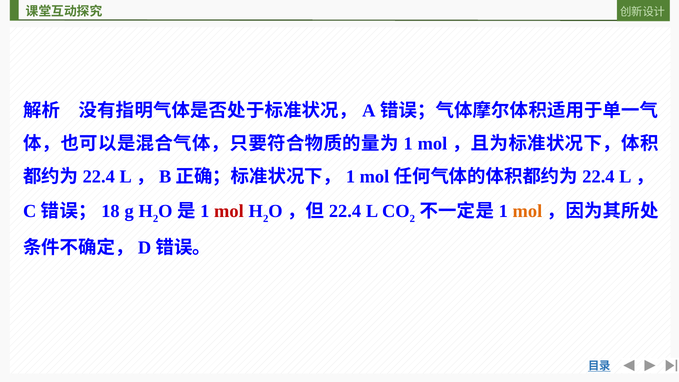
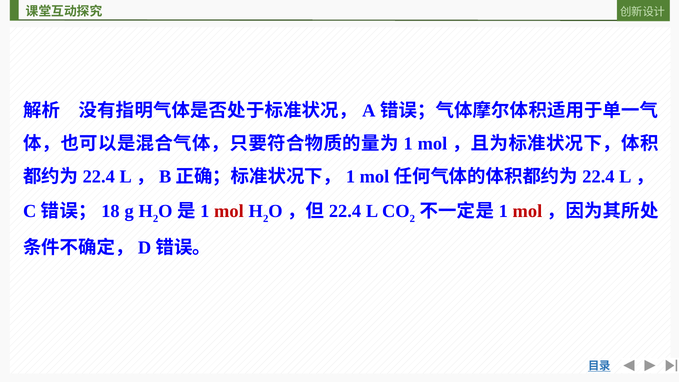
mol at (527, 211) colour: orange -> red
